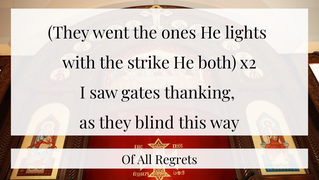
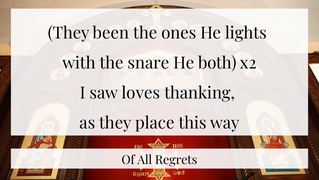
went: went -> been
strike: strike -> snare
gates: gates -> loves
blind: blind -> place
